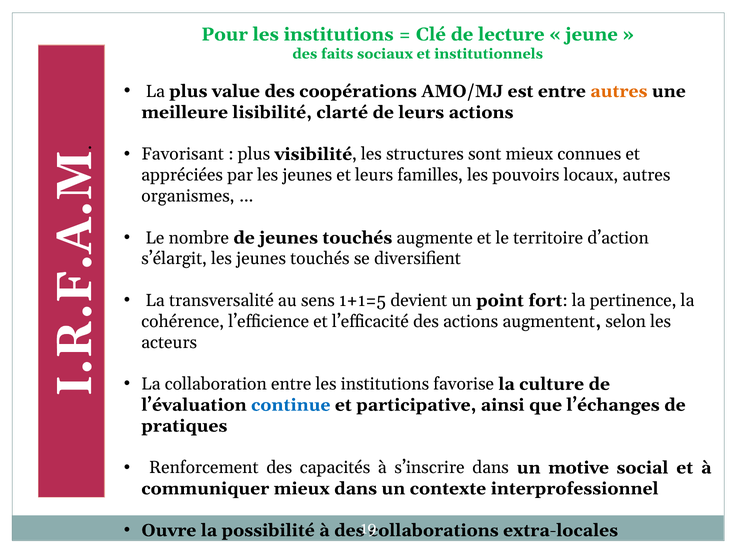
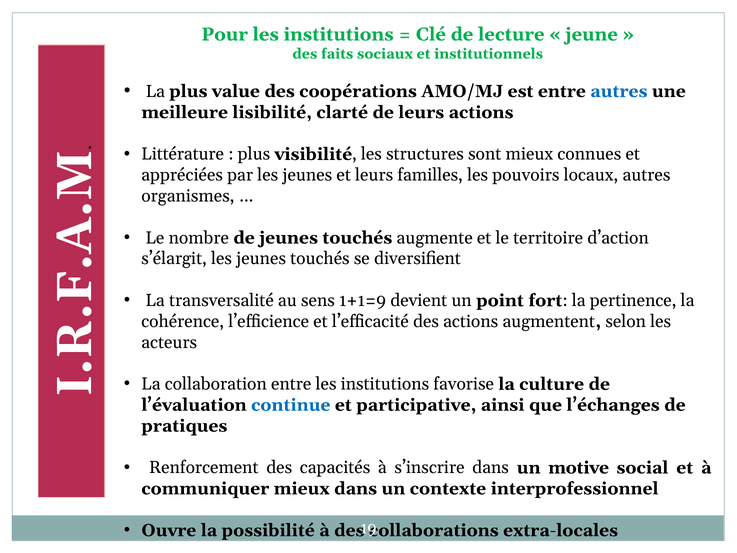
autres at (619, 91) colour: orange -> blue
Favorisant: Favorisant -> Littérature
1+1=5: 1+1=5 -> 1+1=9
